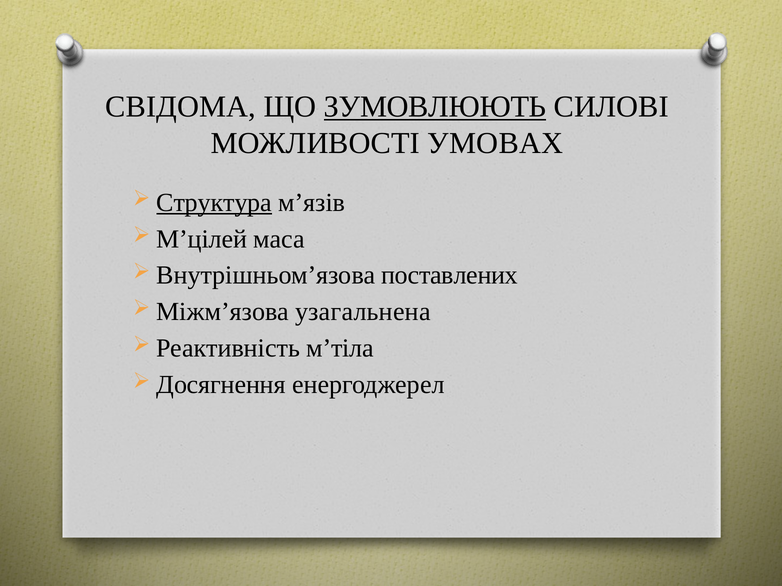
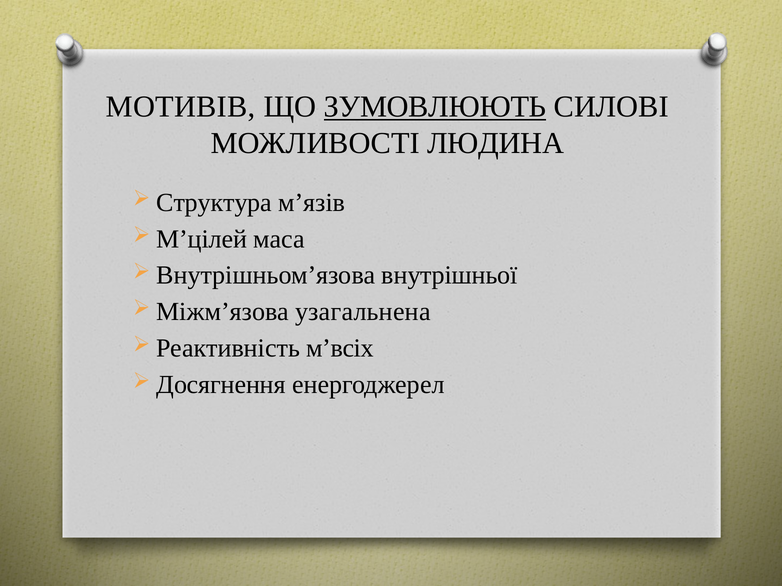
СВІДОМА: СВІДОМА -> МОТИВІВ
УМОВАХ: УМОВАХ -> ЛЮДИНА
Структура underline: present -> none
поставлених: поставлених -> внутрішньої
м’тіла: м’тіла -> м’всіх
